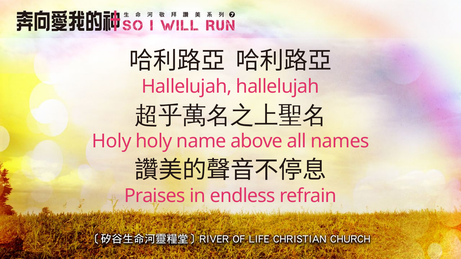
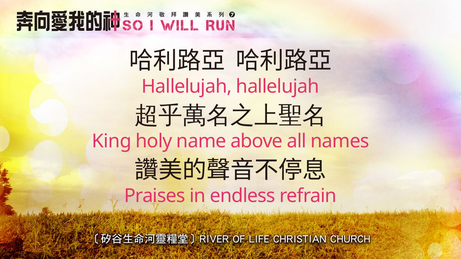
Holy at (112, 141): Holy -> King
